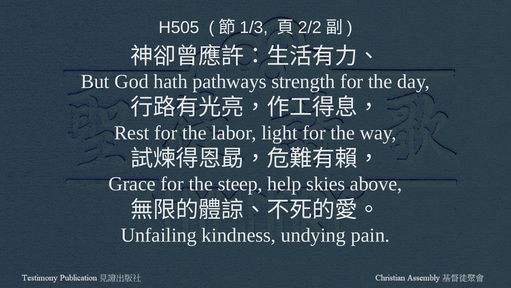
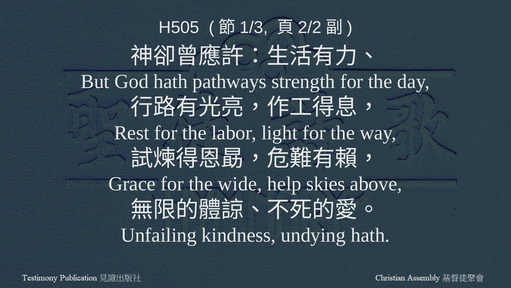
steep: steep -> wide
undying pain: pain -> hath
